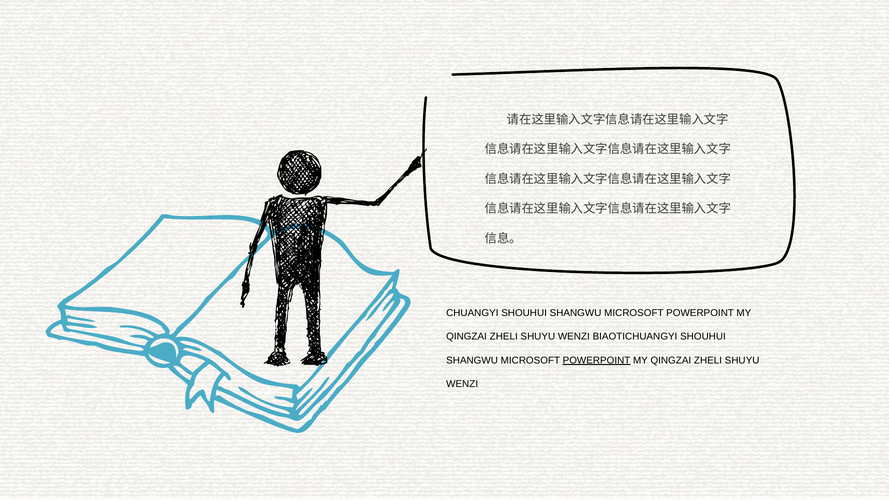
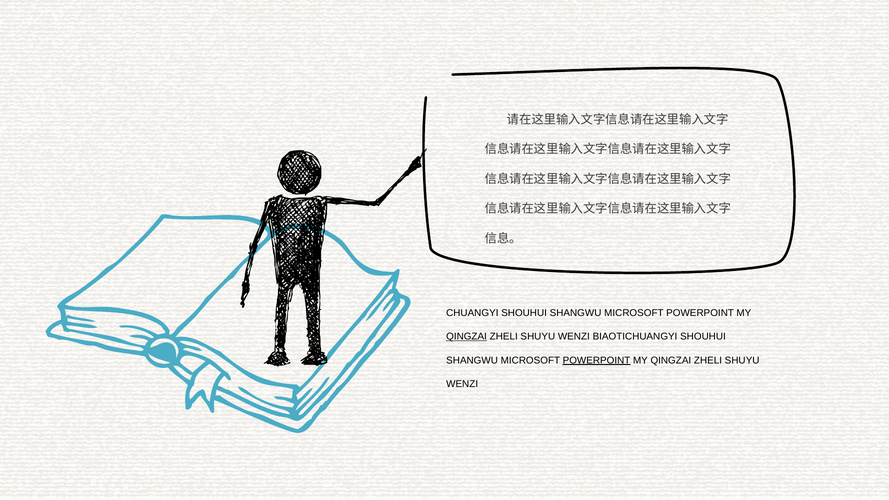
QINGZAI at (467, 337) underline: none -> present
